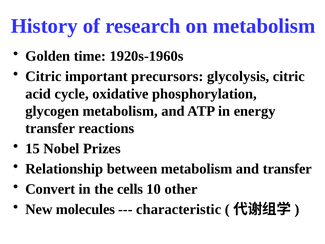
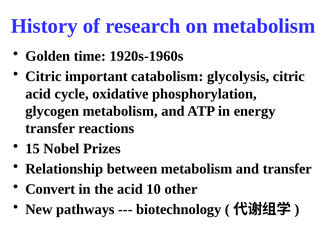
precursors: precursors -> catabolism
the cells: cells -> acid
molecules: molecules -> pathways
characteristic: characteristic -> biotechnology
